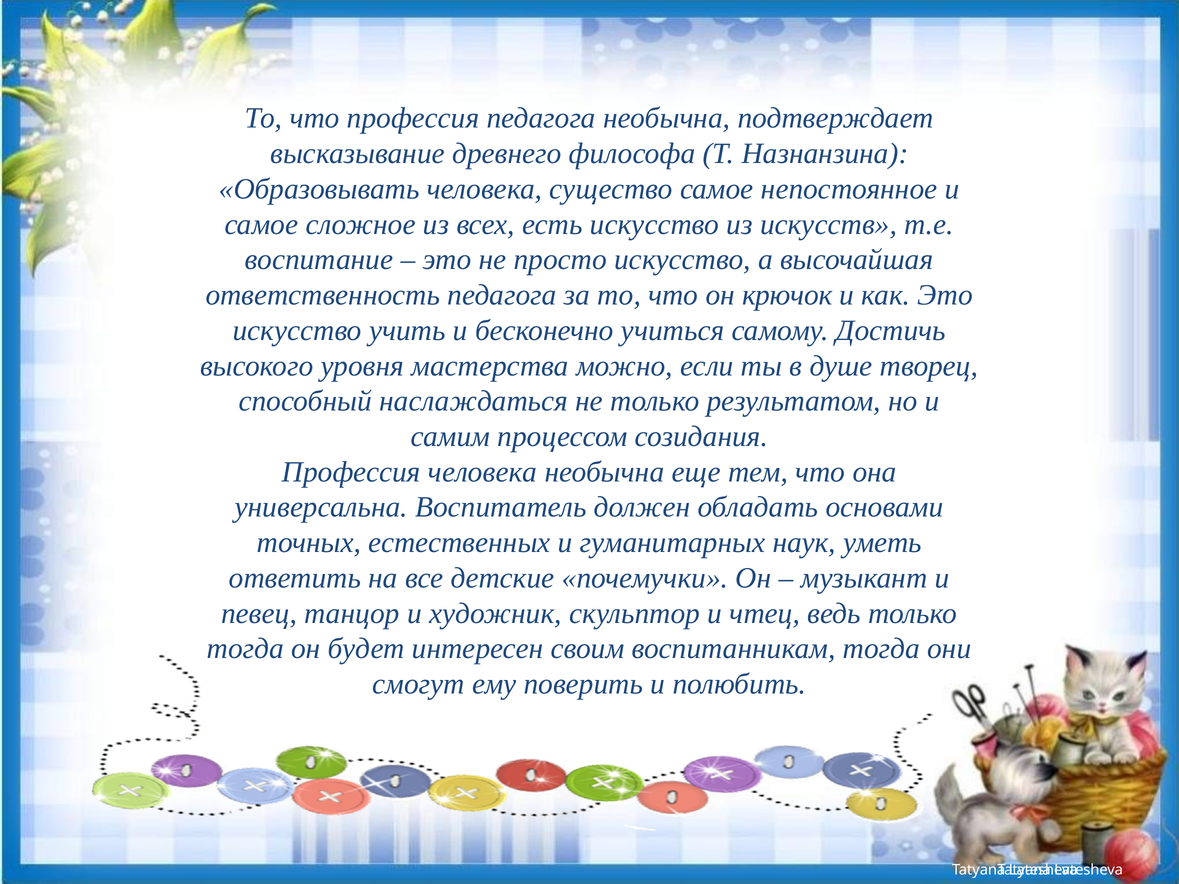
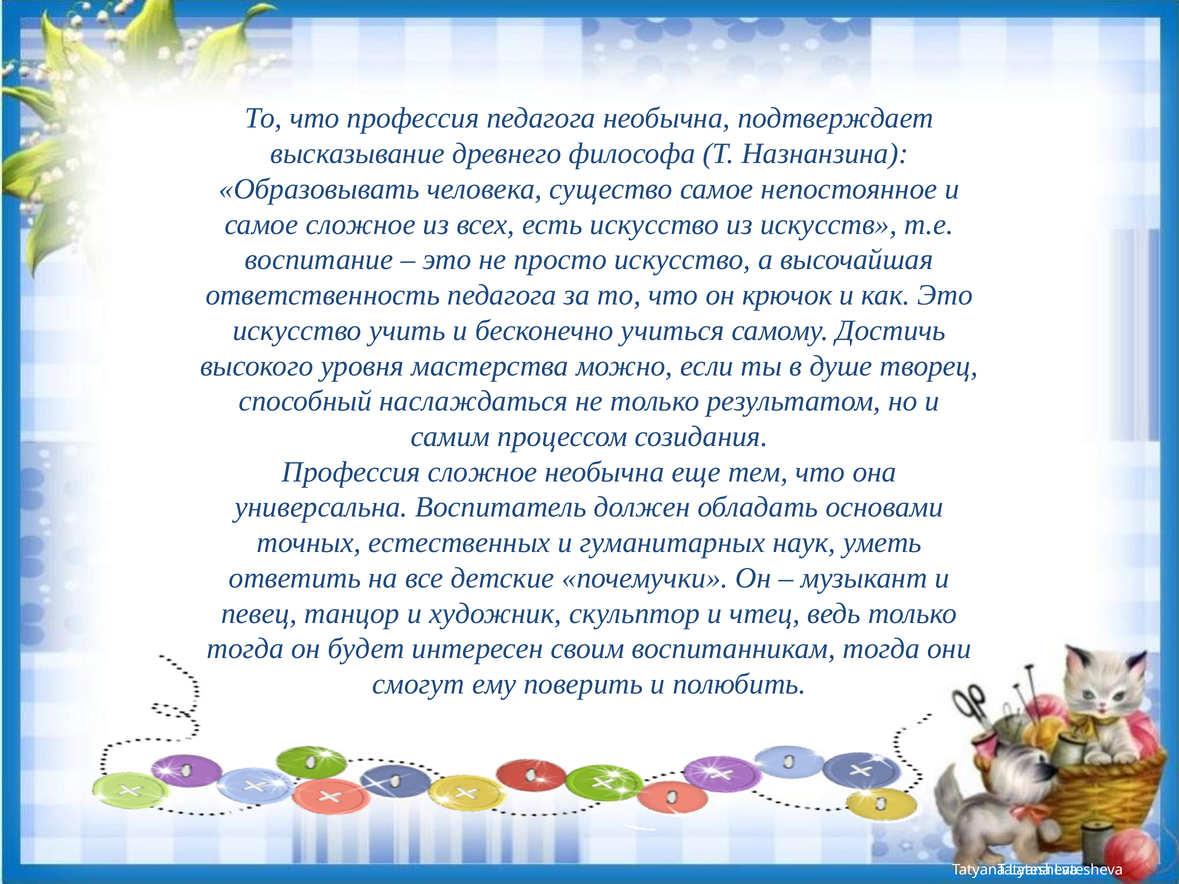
Профессия человека: человека -> сложное
